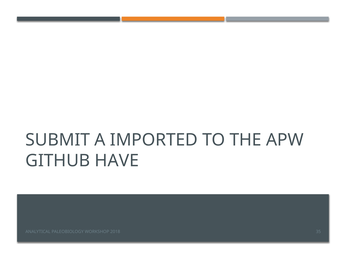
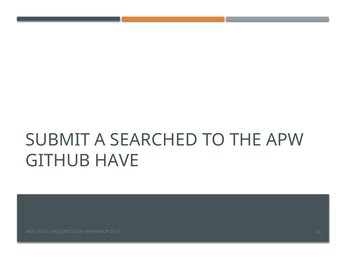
IMPORTED: IMPORTED -> SEARCHED
